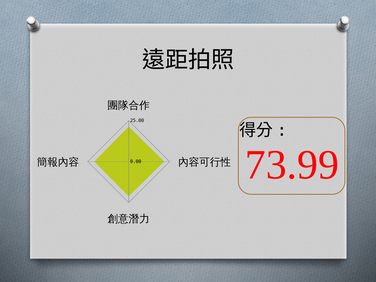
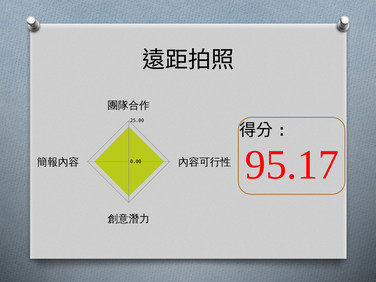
73.99: 73.99 -> 95.17
